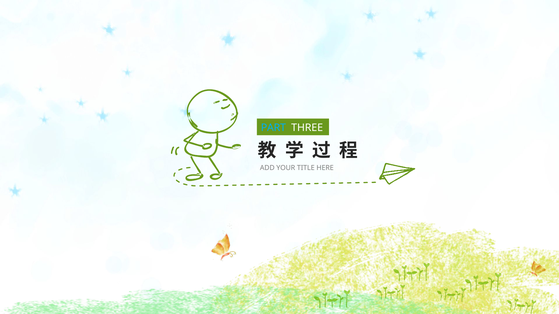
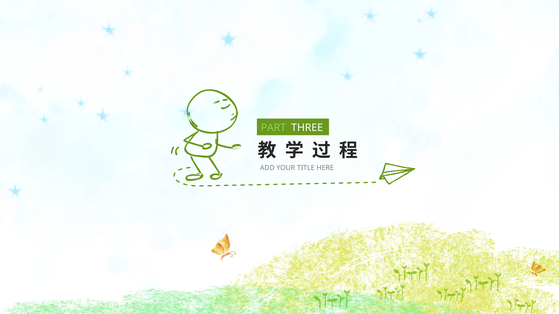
PART colour: light blue -> light green
